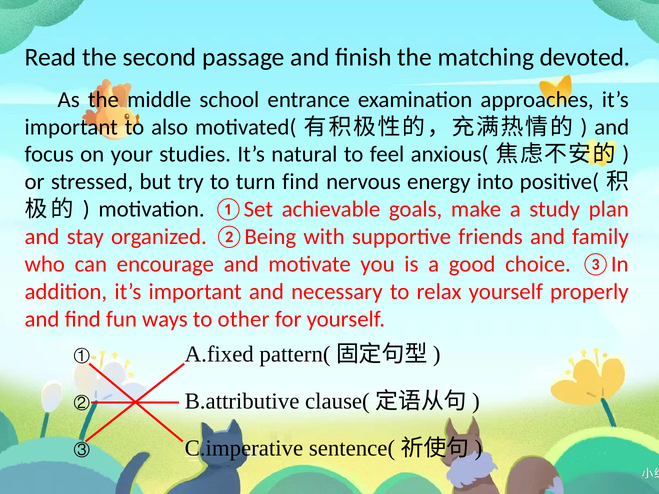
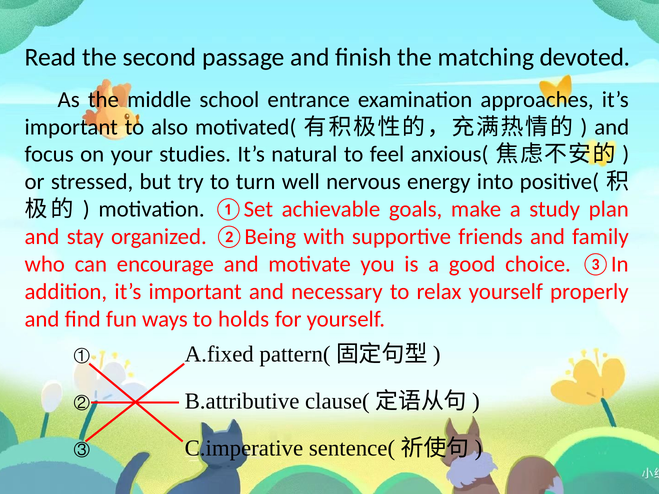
turn find: find -> well
other: other -> holds
